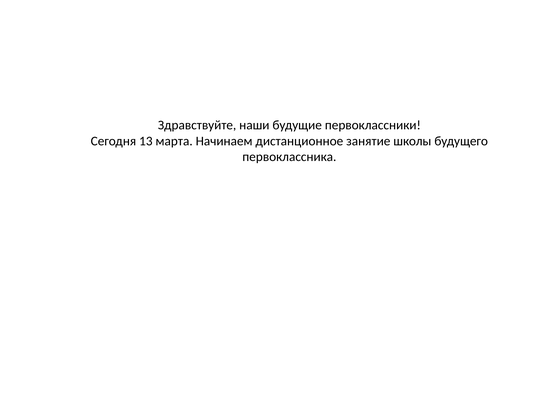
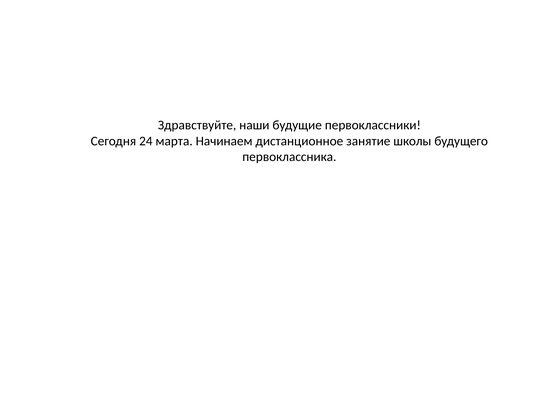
13: 13 -> 24
